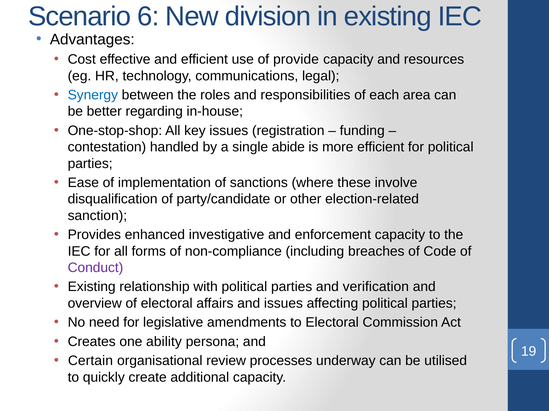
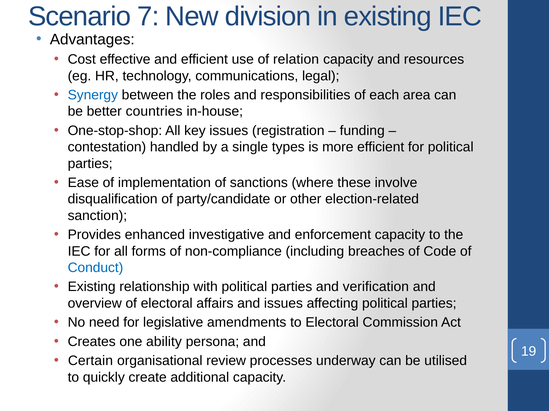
6: 6 -> 7
provide: provide -> relation
regarding: regarding -> countries
abide: abide -> types
Conduct colour: purple -> blue
